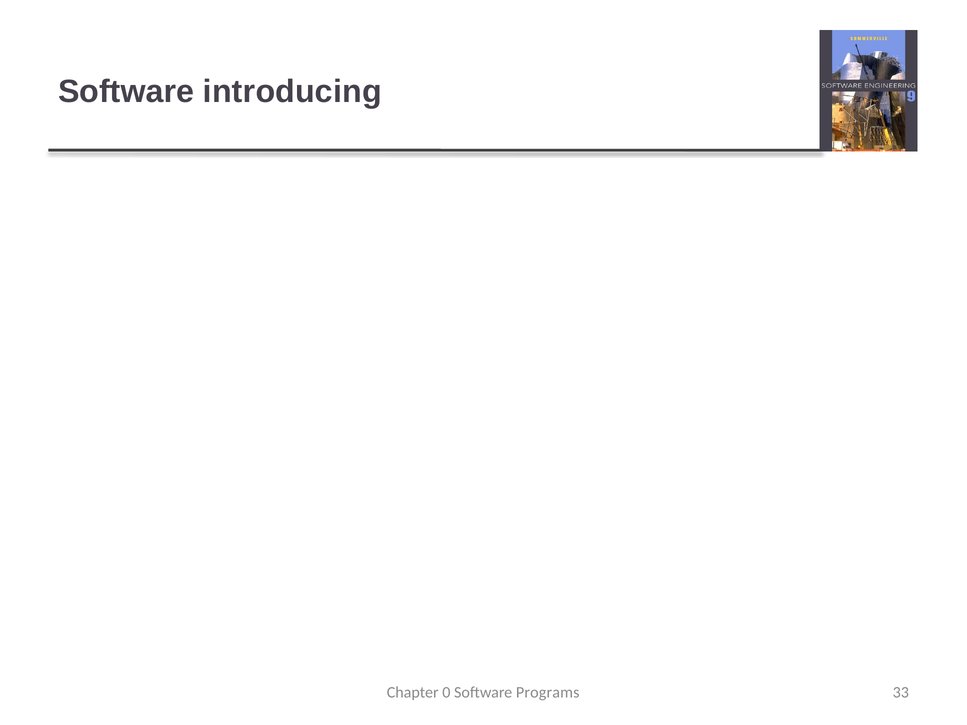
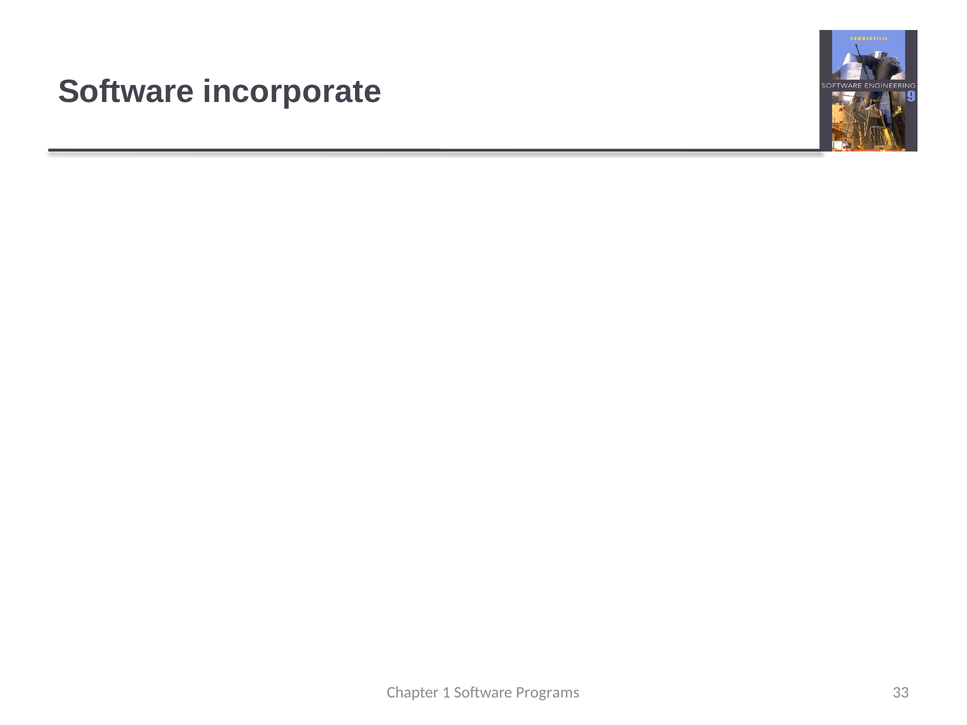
introducing: introducing -> incorporate
0: 0 -> 1
